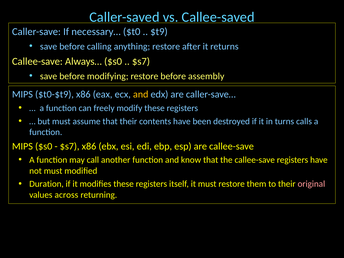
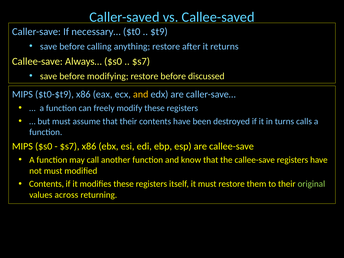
assembly: assembly -> discussed
Duration at (46, 184): Duration -> Contents
original colour: pink -> light green
